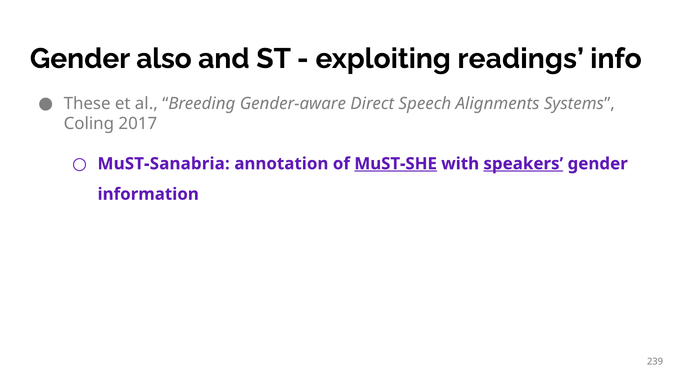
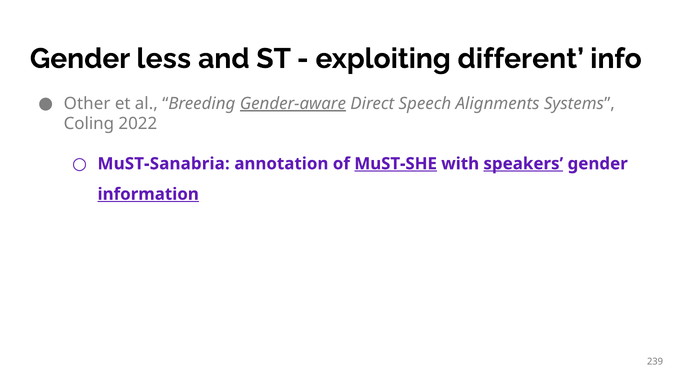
also: also -> less
readings: readings -> different
These: These -> Other
Gender-aware underline: none -> present
2017: 2017 -> 2022
information underline: none -> present
